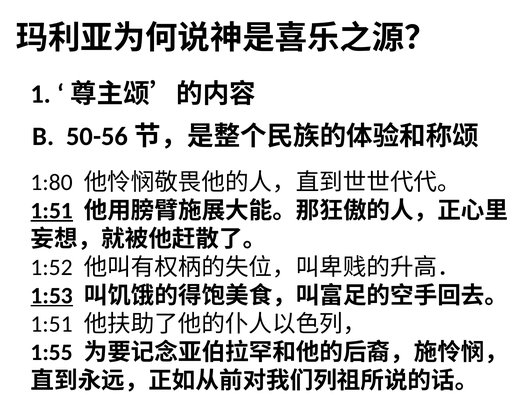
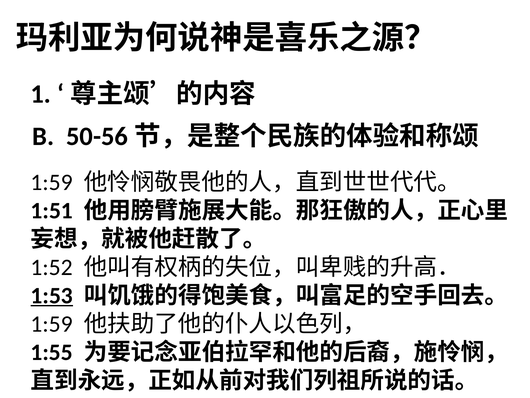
1:80 at (52, 182): 1:80 -> 1:59
1:51 at (52, 210) underline: present -> none
1:51 at (52, 324): 1:51 -> 1:59
